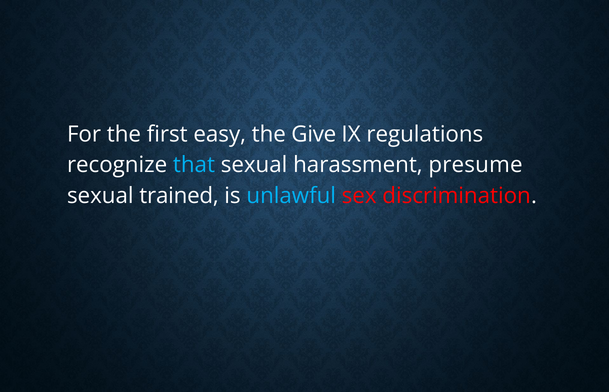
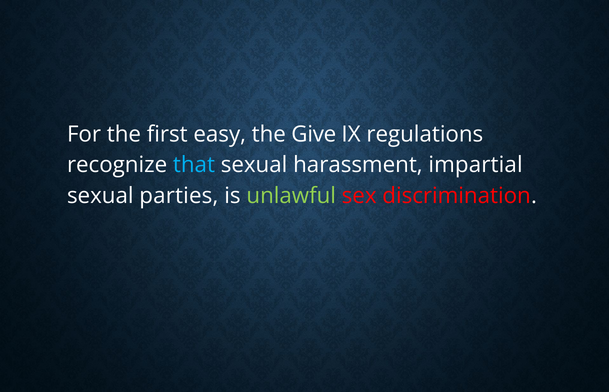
presume: presume -> impartial
trained: trained -> parties
unlawful colour: light blue -> light green
